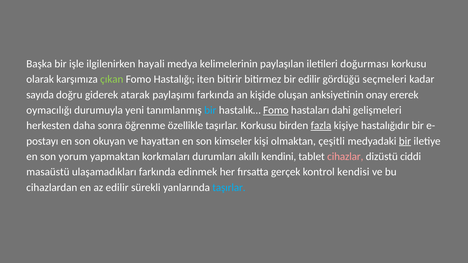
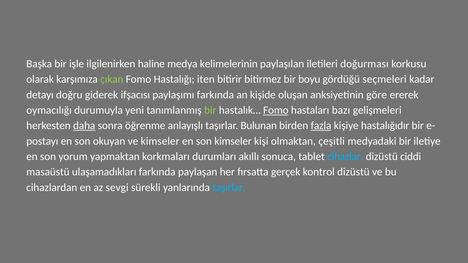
hayali: hayali -> haline
bir edilir: edilir -> boyu
sayıda: sayıda -> detayı
atarak: atarak -> ifşacısı
onay: onay -> göre
bir at (210, 110) colour: light blue -> light green
dahi: dahi -> bazı
daha underline: none -> present
özellikle: özellikle -> anlayışlı
taşırlar Korkusu: Korkusu -> Bulunan
ve hayattan: hayattan -> kimseler
bir at (405, 141) underline: present -> none
kendini: kendini -> sonuca
cihazlar colour: pink -> light blue
edinmek: edinmek -> paylaşan
kontrol kendisi: kendisi -> dizüstü
az edilir: edilir -> sevgi
